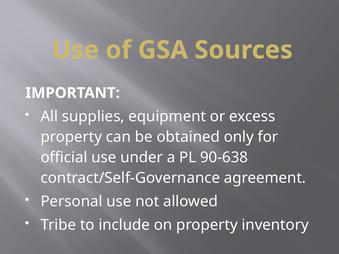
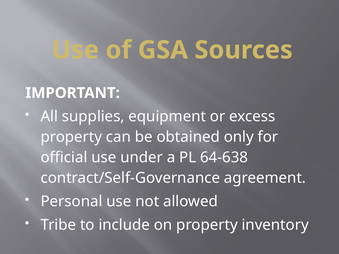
90-638: 90-638 -> 64-638
